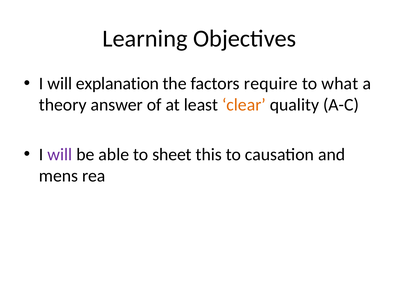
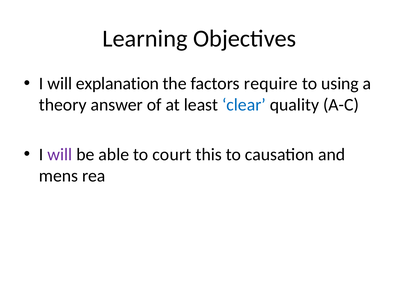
what: what -> using
clear colour: orange -> blue
sheet: sheet -> court
